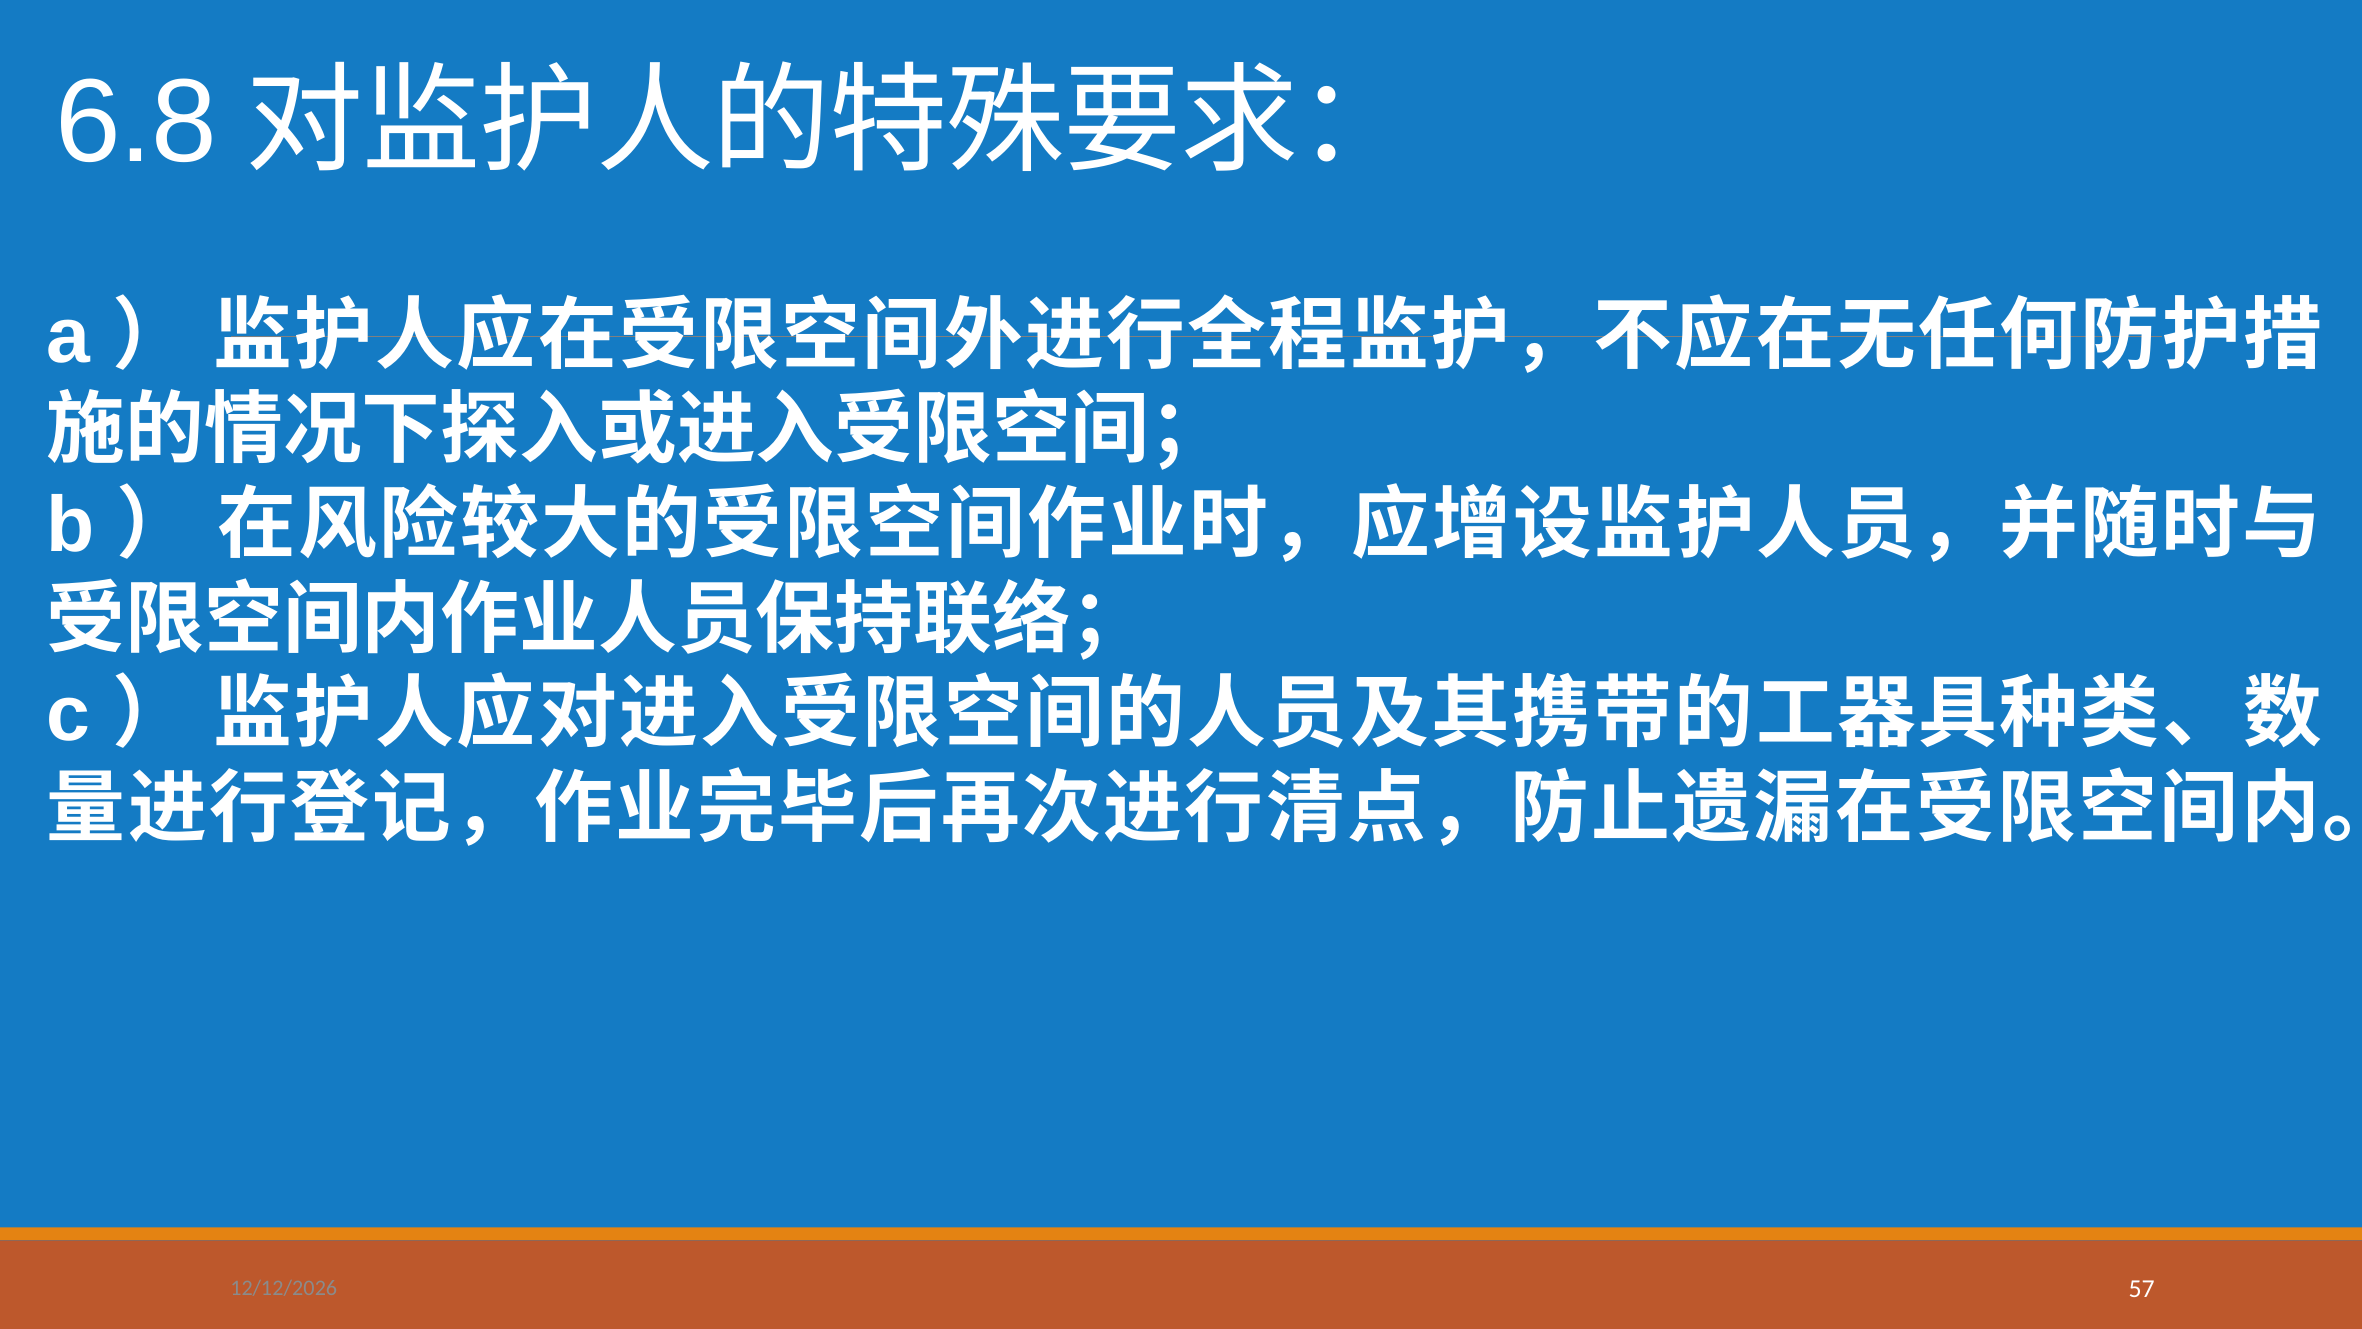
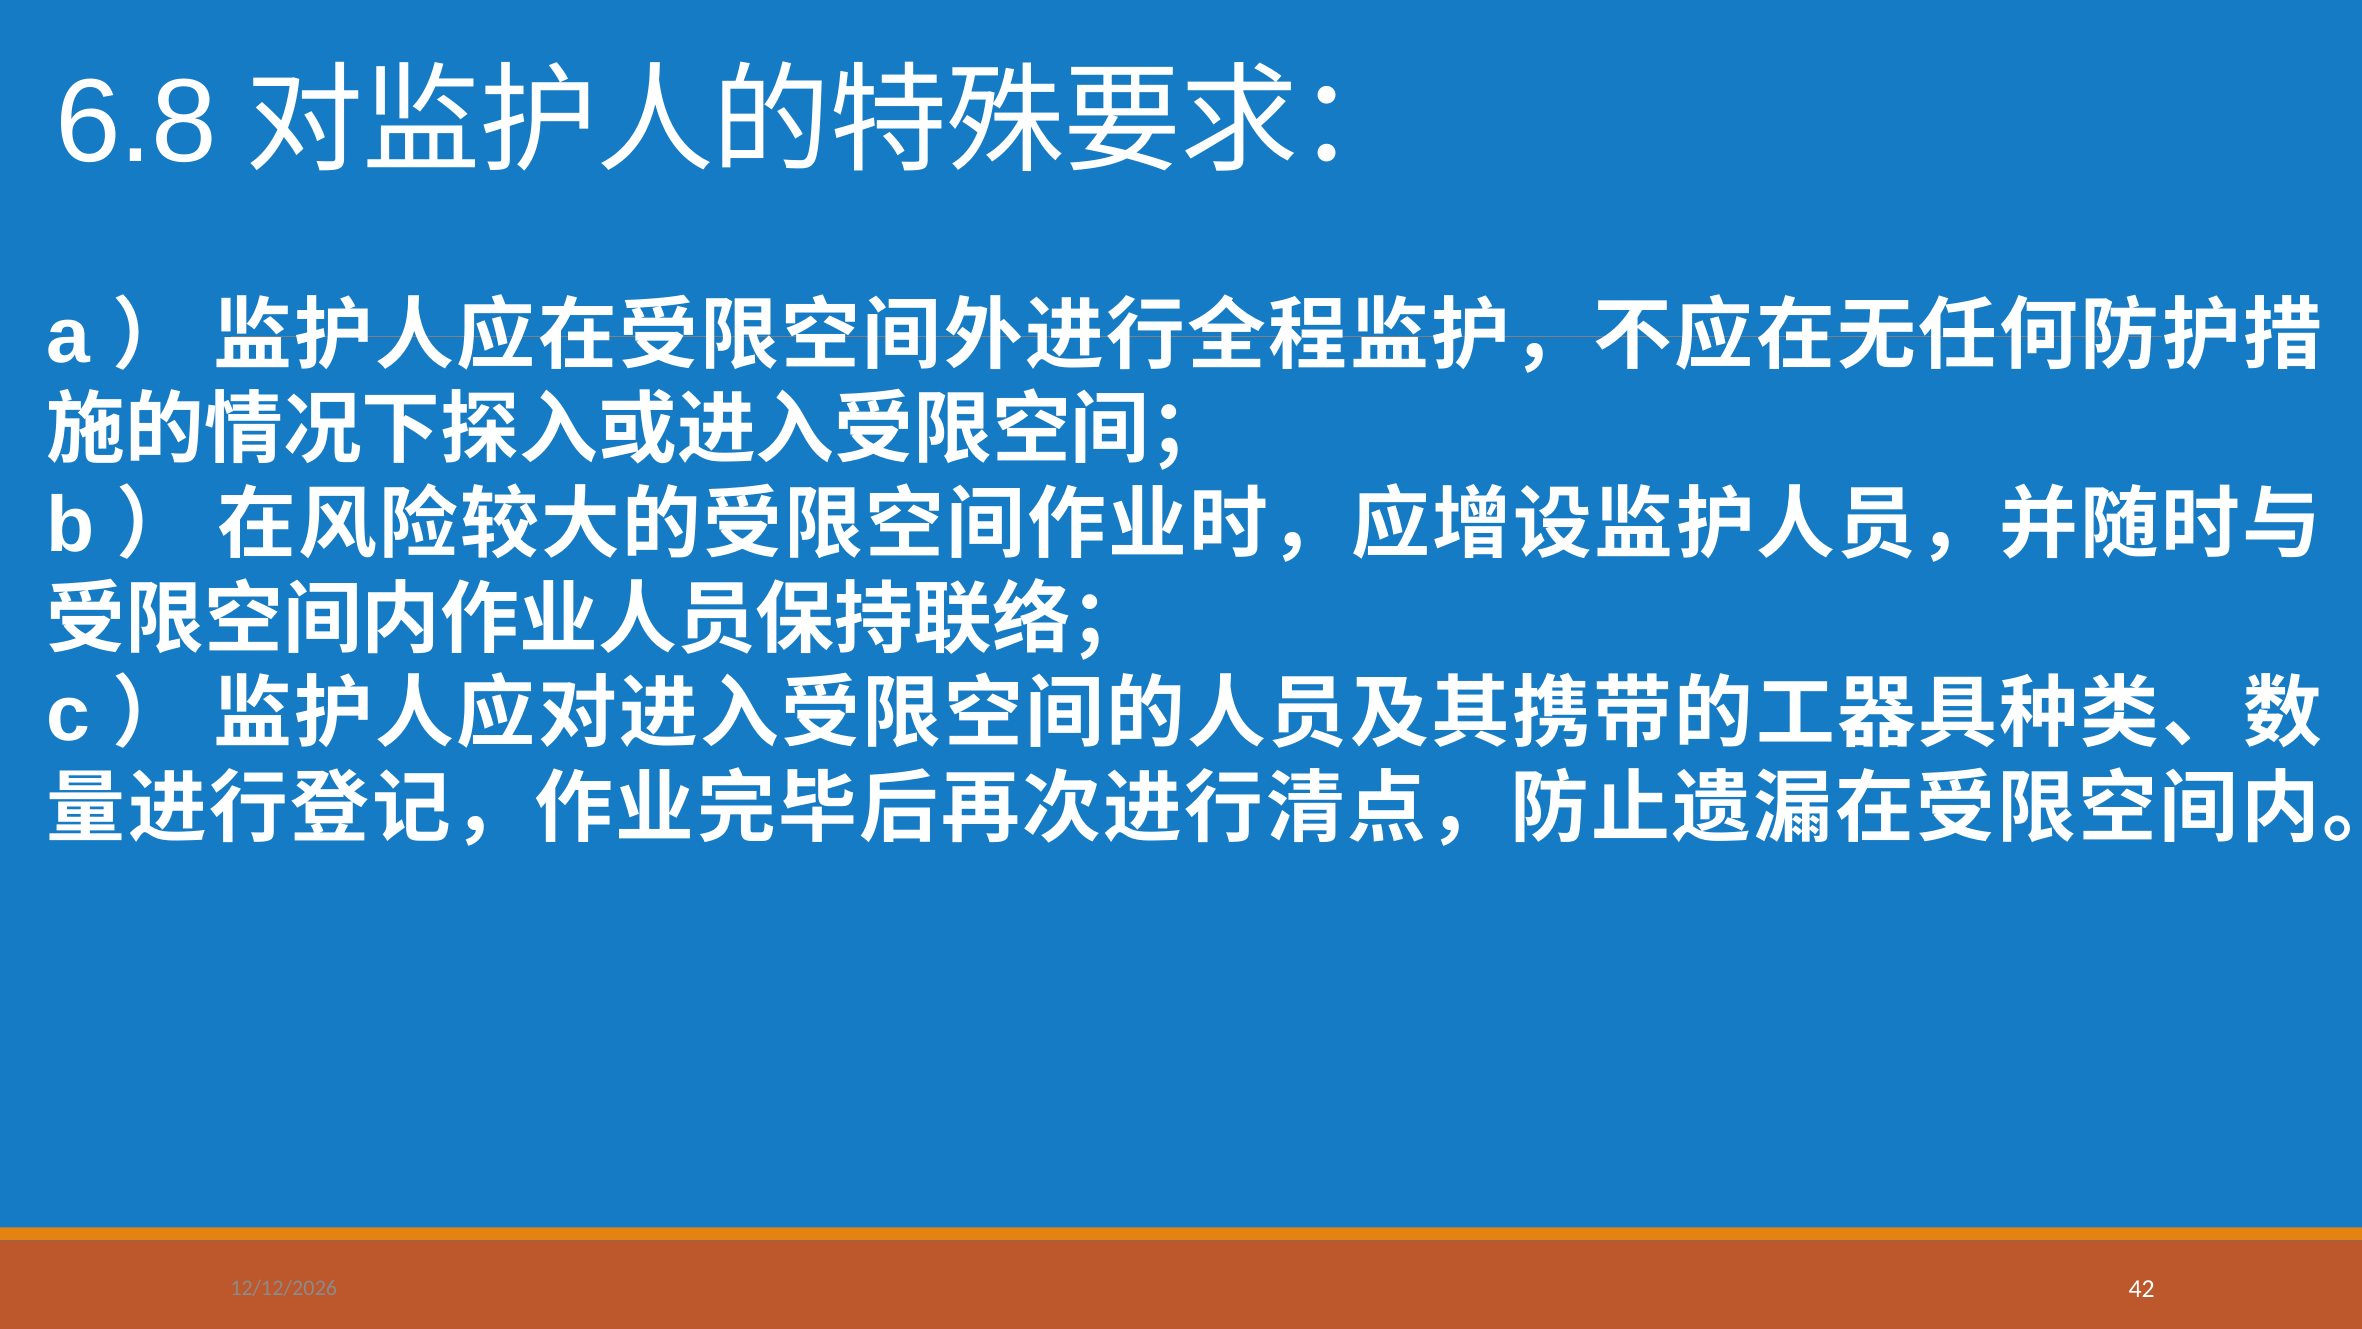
57: 57 -> 42
